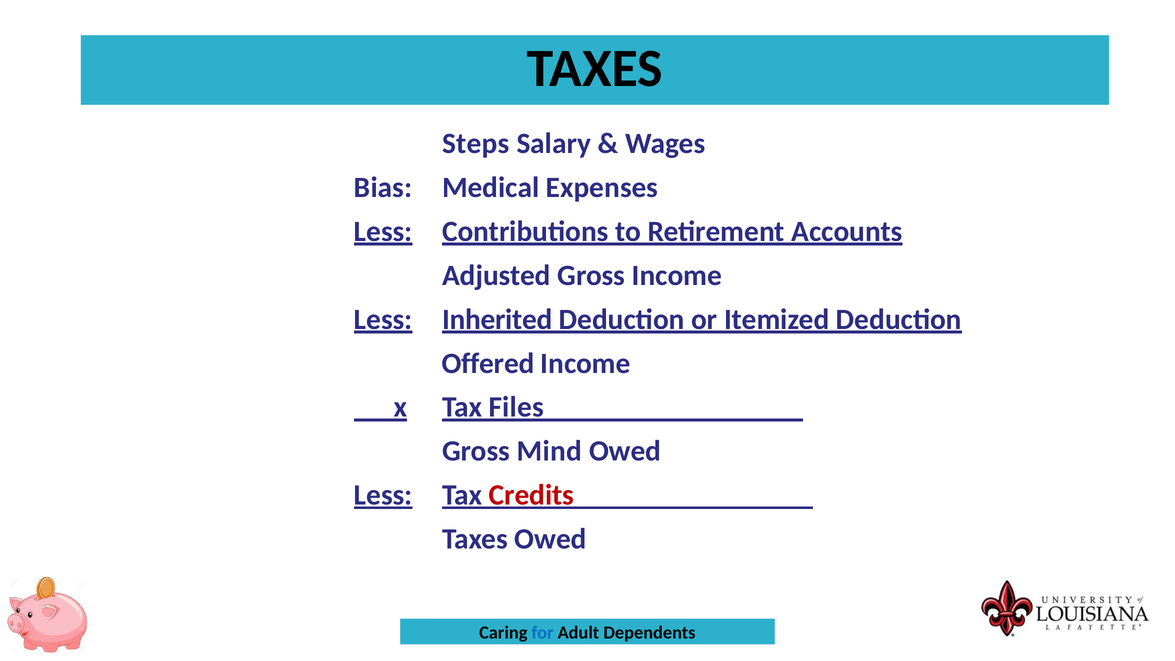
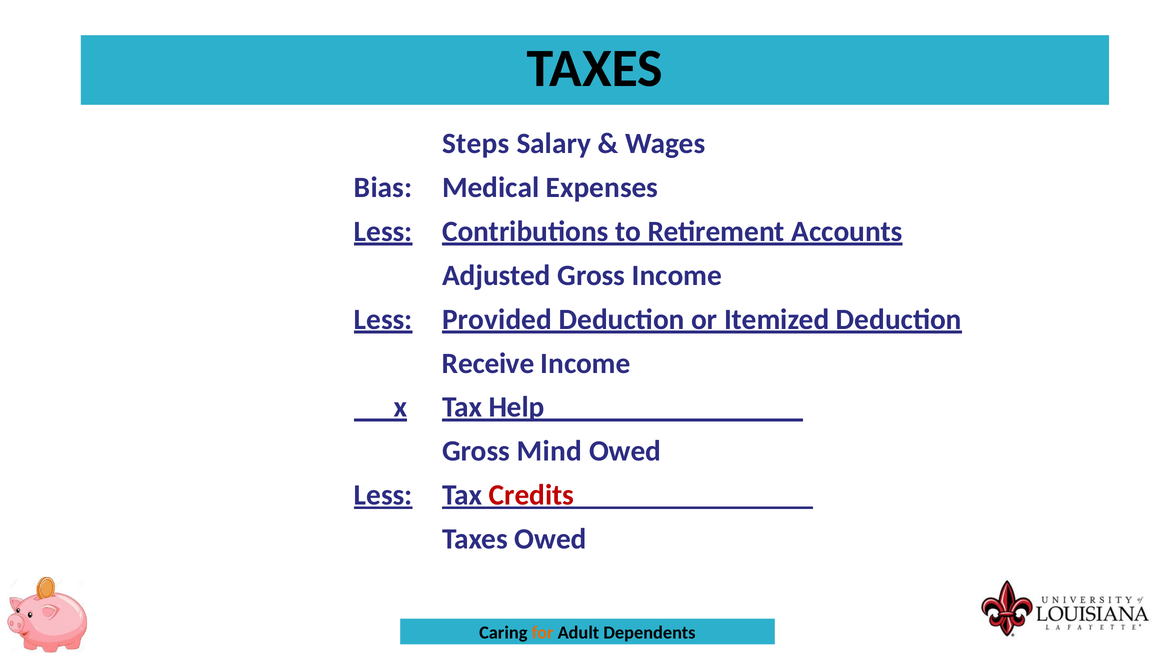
Inherited: Inherited -> Provided
Offered: Offered -> Receive
Files: Files -> Help
for colour: blue -> orange
